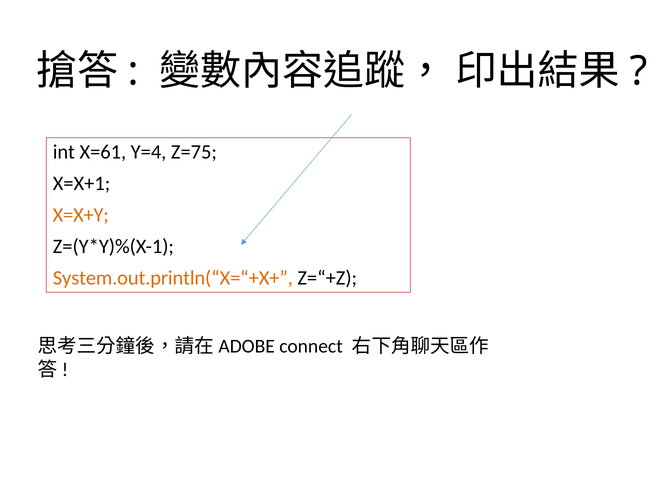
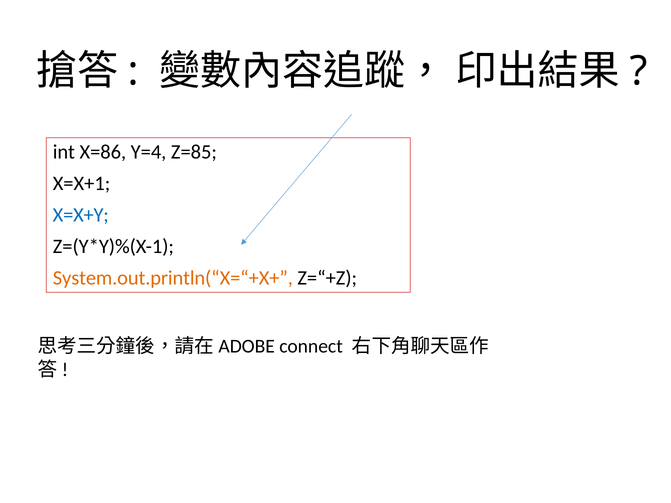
X=61: X=61 -> X=86
Z=75: Z=75 -> Z=85
X=X+Y colour: orange -> blue
